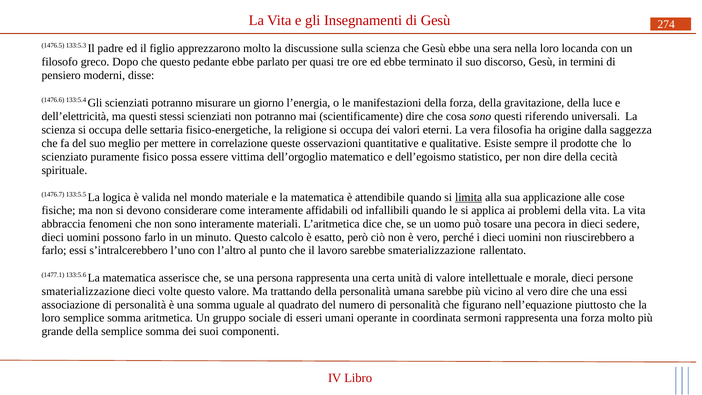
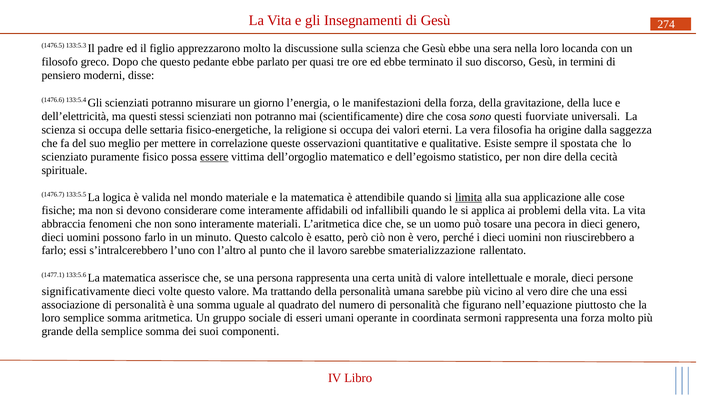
riferendo: riferendo -> fuorviate
prodotte: prodotte -> spostata
essere underline: none -> present
sedere: sedere -> genero
smaterializzazione at (86, 292): smaterializzazione -> significativamente
